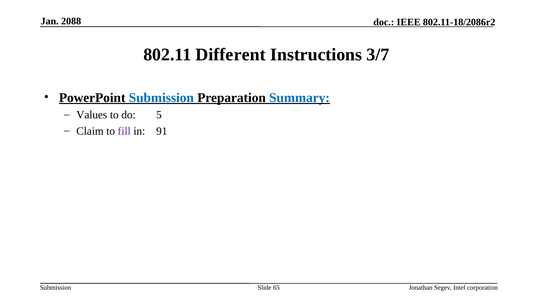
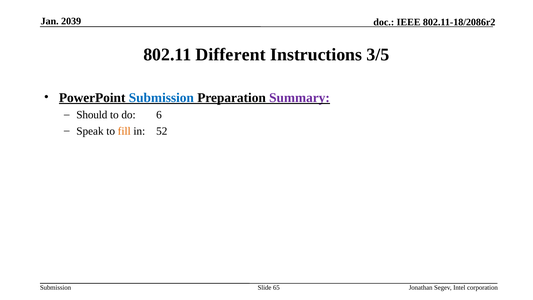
2088: 2088 -> 2039
3/7: 3/7 -> 3/5
Summary colour: blue -> purple
Values: Values -> Should
5: 5 -> 6
Claim: Claim -> Speak
fill colour: purple -> orange
91: 91 -> 52
